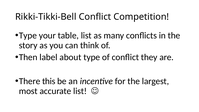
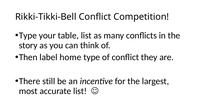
about: about -> home
this: this -> still
